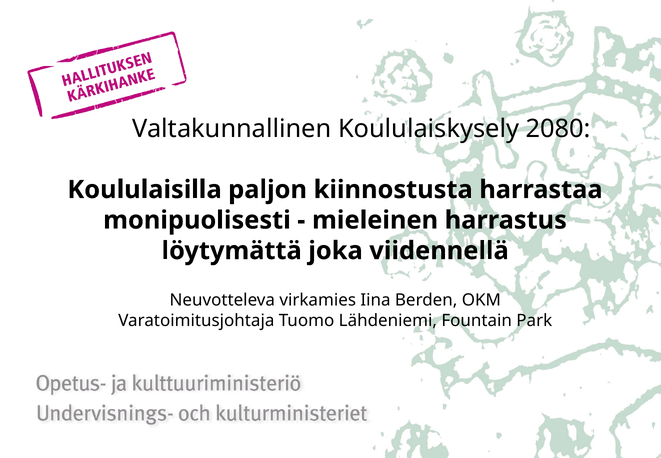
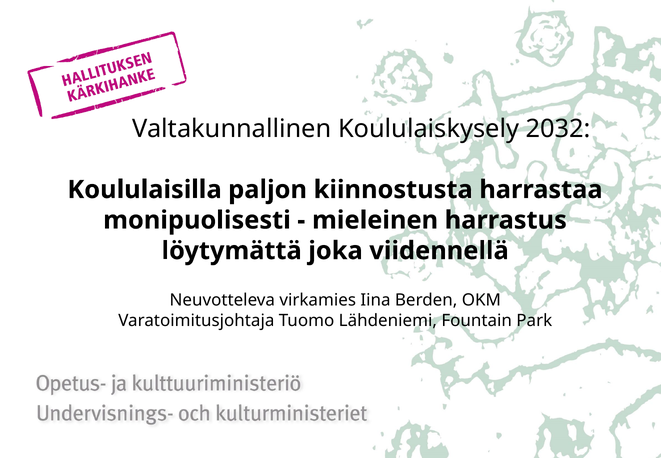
2080: 2080 -> 2032
